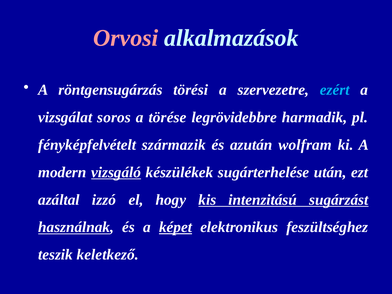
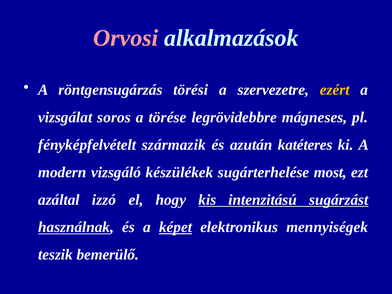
ezért colour: light blue -> yellow
harmadik: harmadik -> mágneses
wolfram: wolfram -> katéteres
vizsgáló underline: present -> none
után: után -> most
feszültséghez: feszültséghez -> mennyiségek
keletkező: keletkező -> bemerülő
